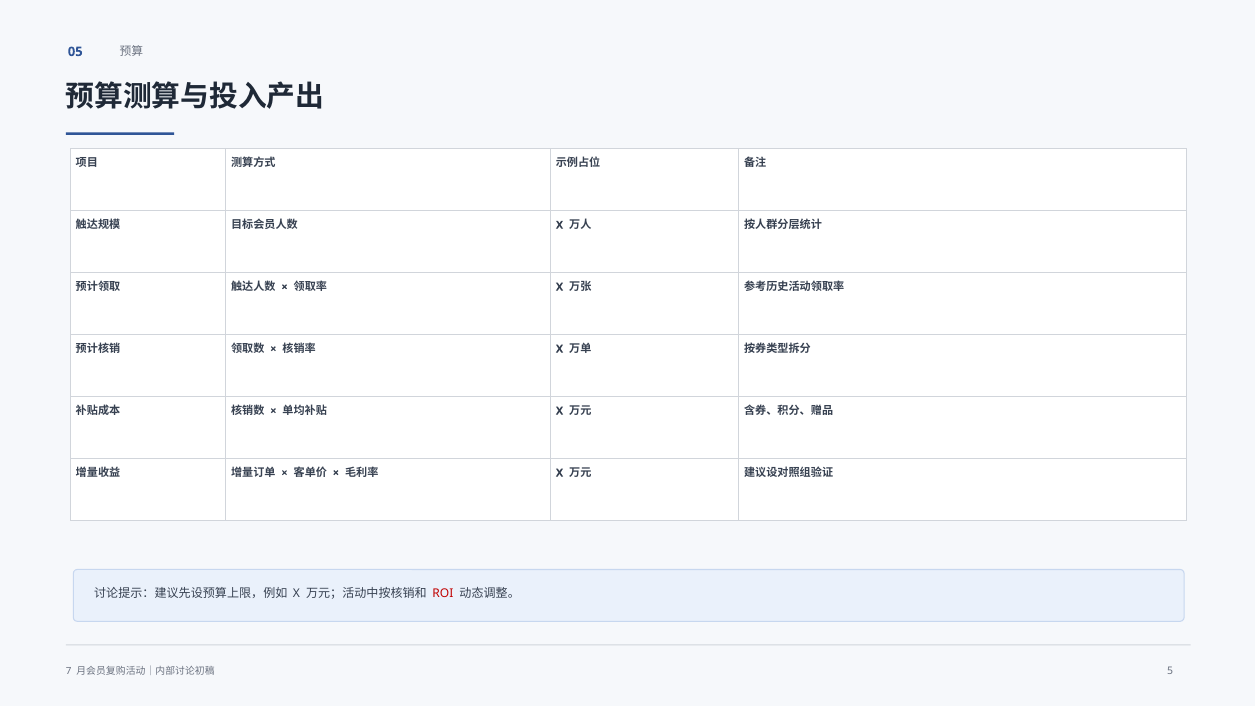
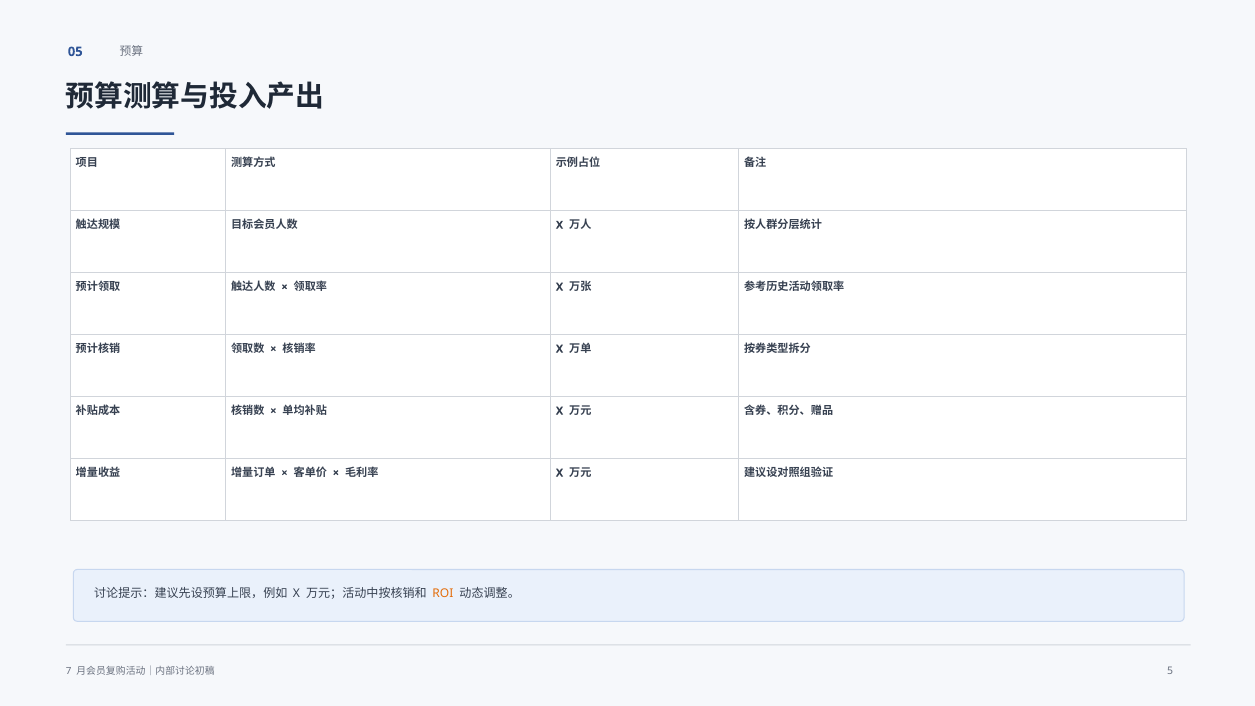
ROI colour: red -> orange
